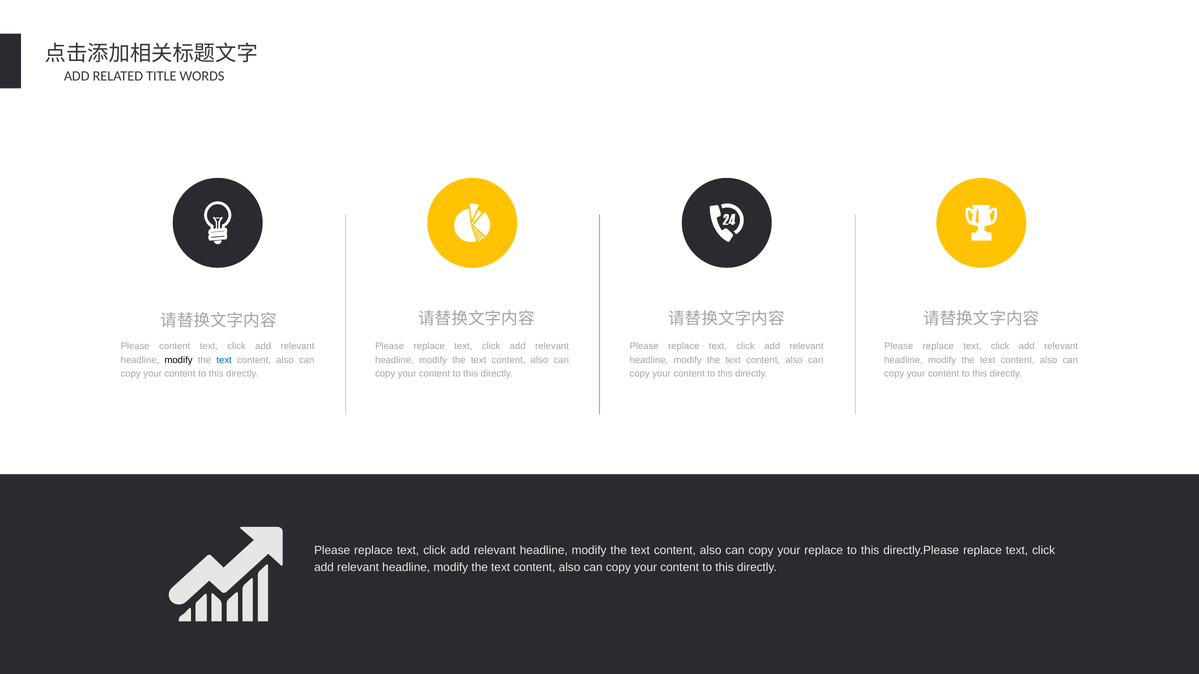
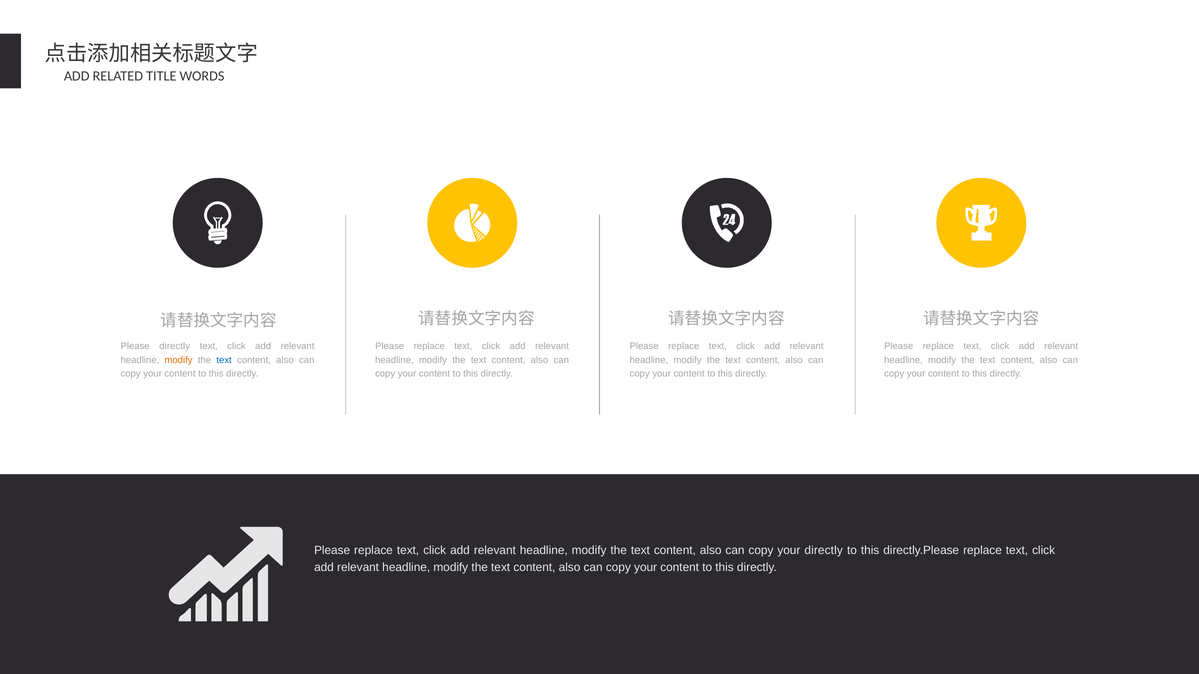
Please content: content -> directly
modify at (179, 360) colour: black -> orange
your replace: replace -> directly
